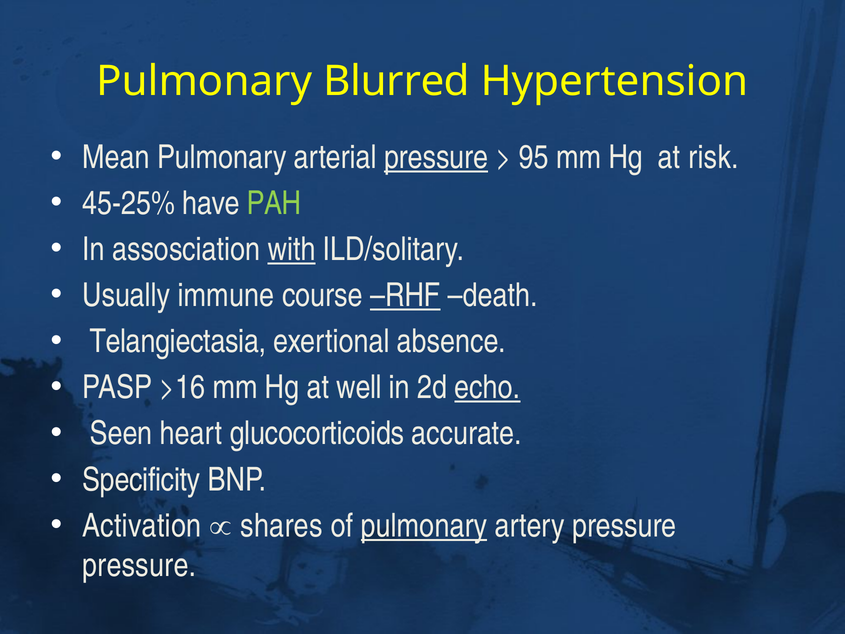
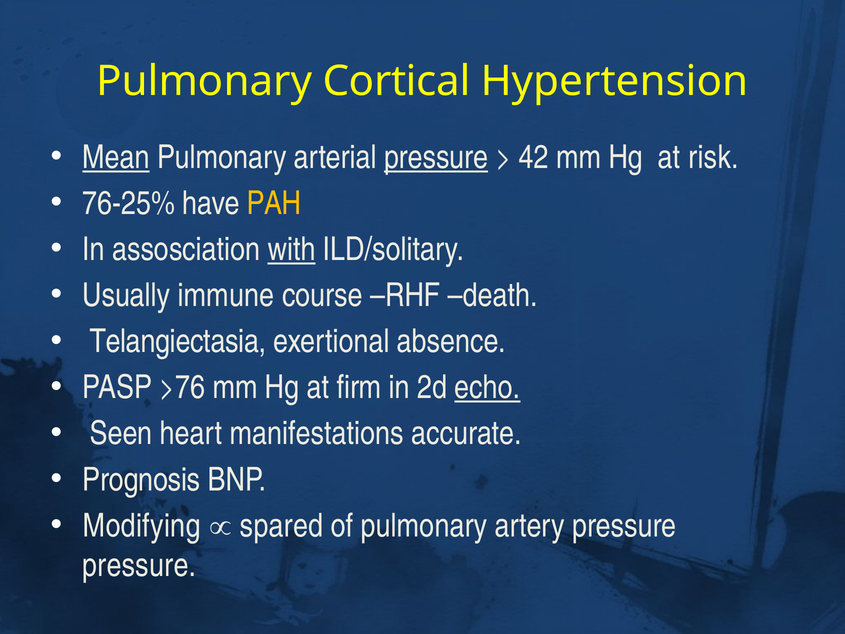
Blurred: Blurred -> Cortical
Mean underline: none -> present
95: 95 -> 42
45-25%: 45-25% -> 76-25%
PAH colour: light green -> yellow
RHF underline: present -> none
>16: >16 -> >76
well: well -> firm
glucocorticoids: glucocorticoids -> manifestations
Specificity: Specificity -> Prognosis
Activation: Activation -> Modifying
shares: shares -> spared
pulmonary at (424, 526) underline: present -> none
